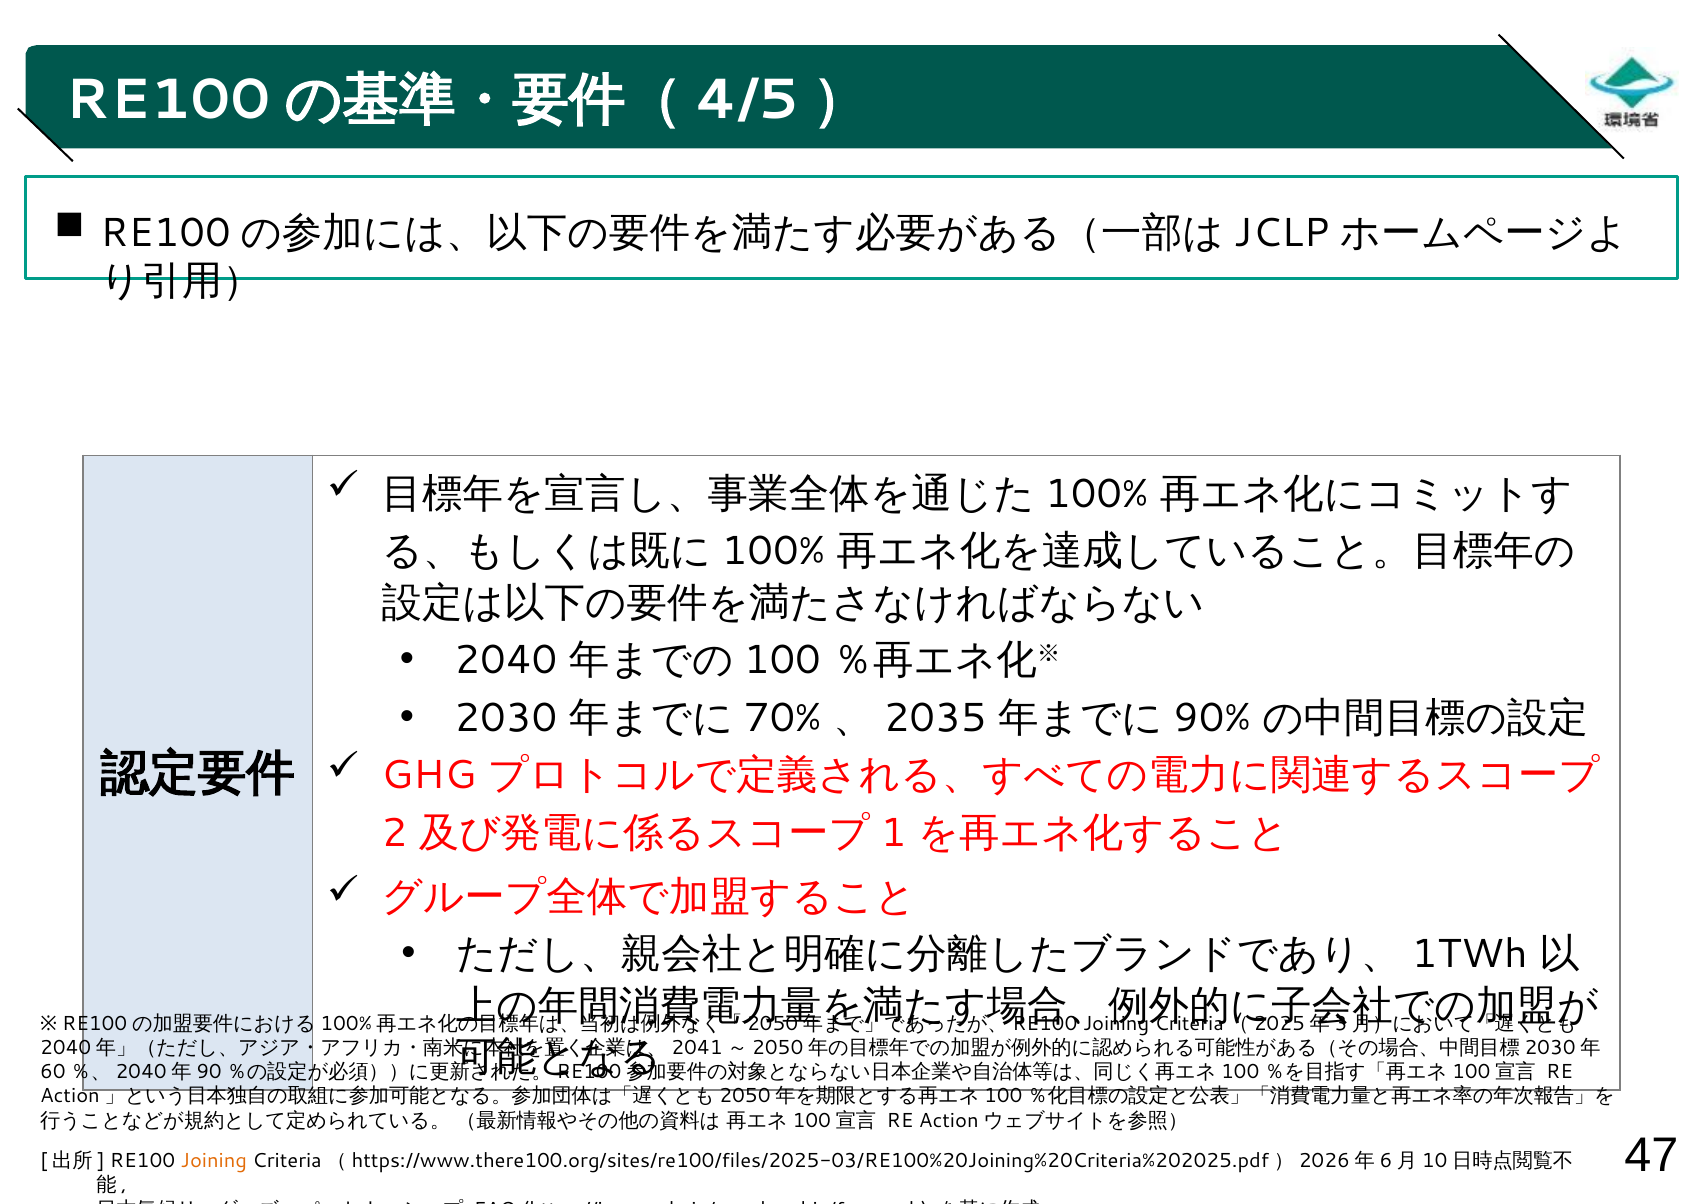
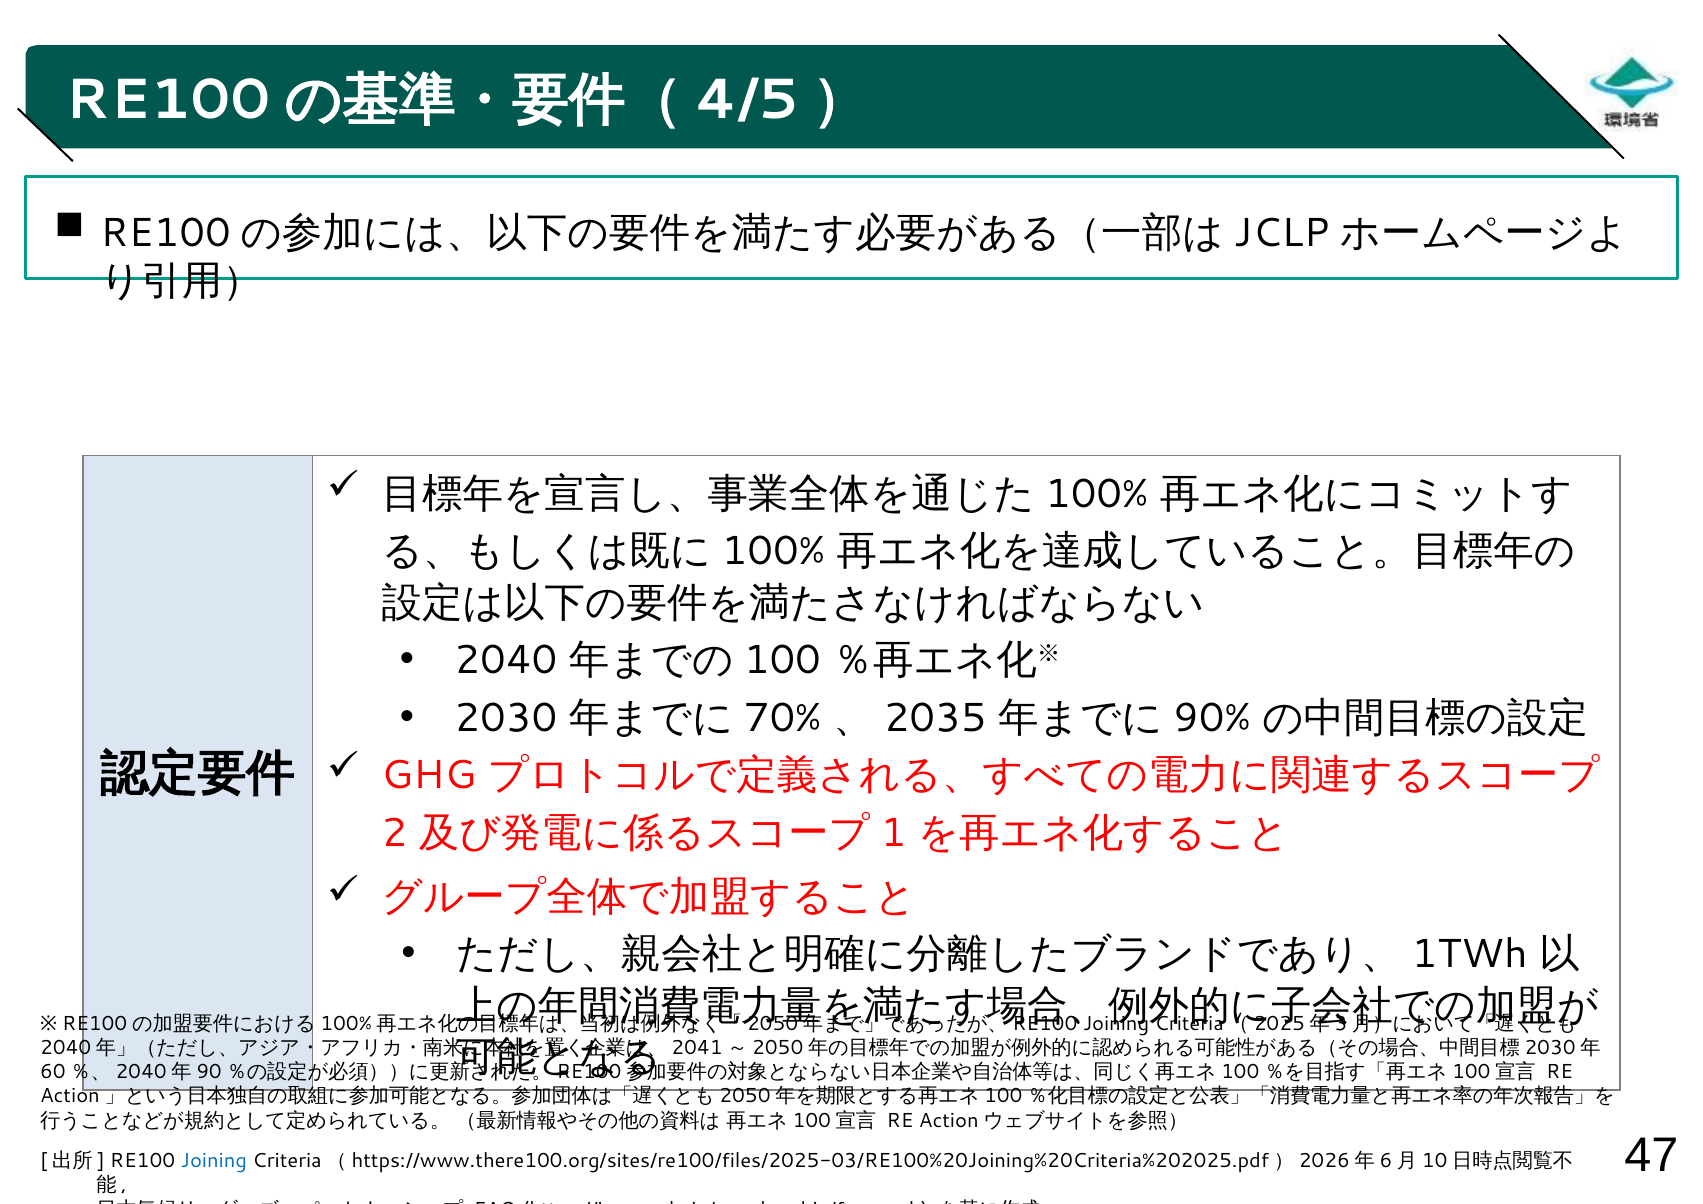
Joining at (214, 1161) colour: orange -> blue
